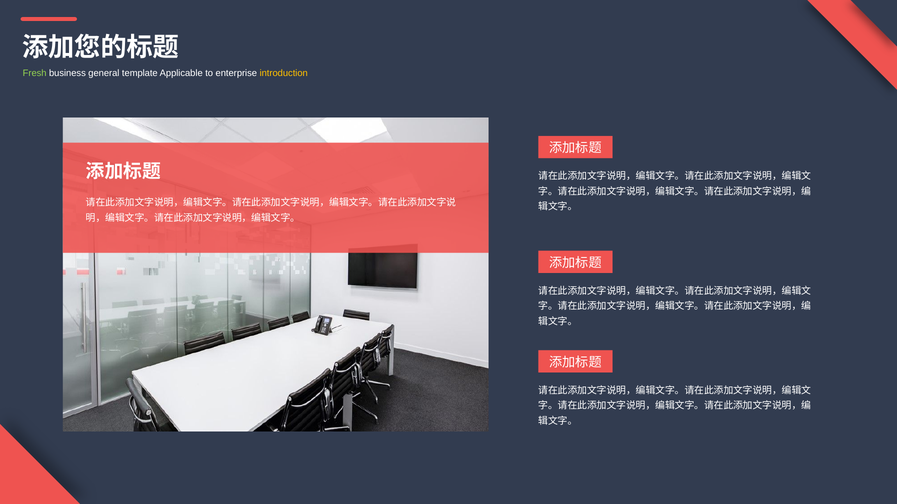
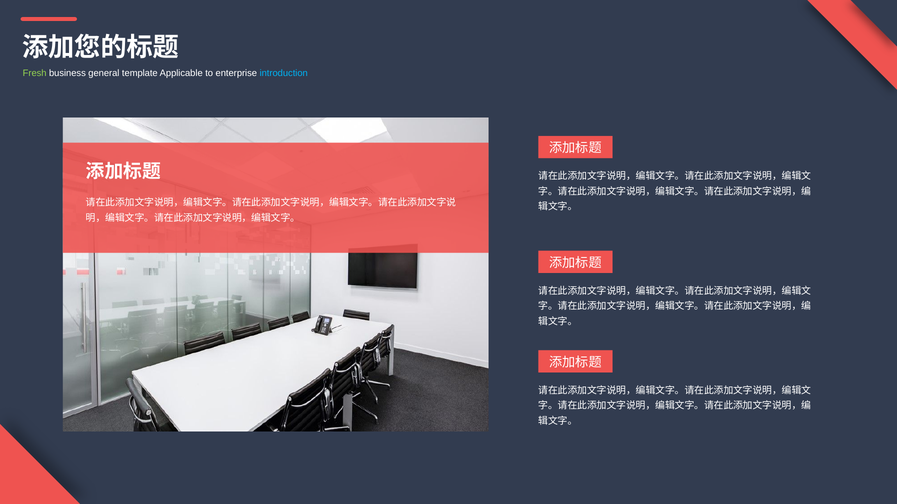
introduction colour: yellow -> light blue
